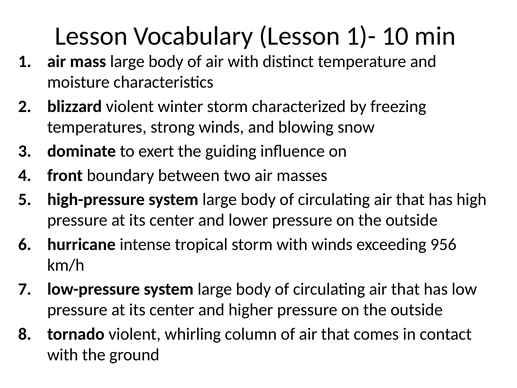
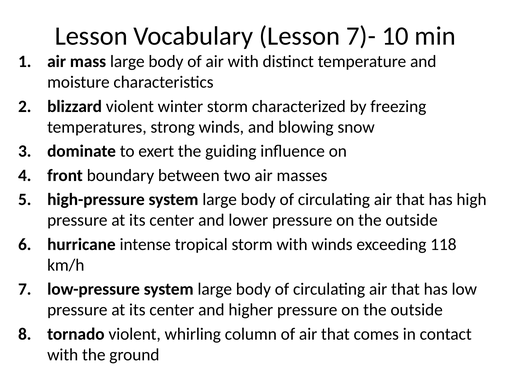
1)-: 1)- -> 7)-
956: 956 -> 118
